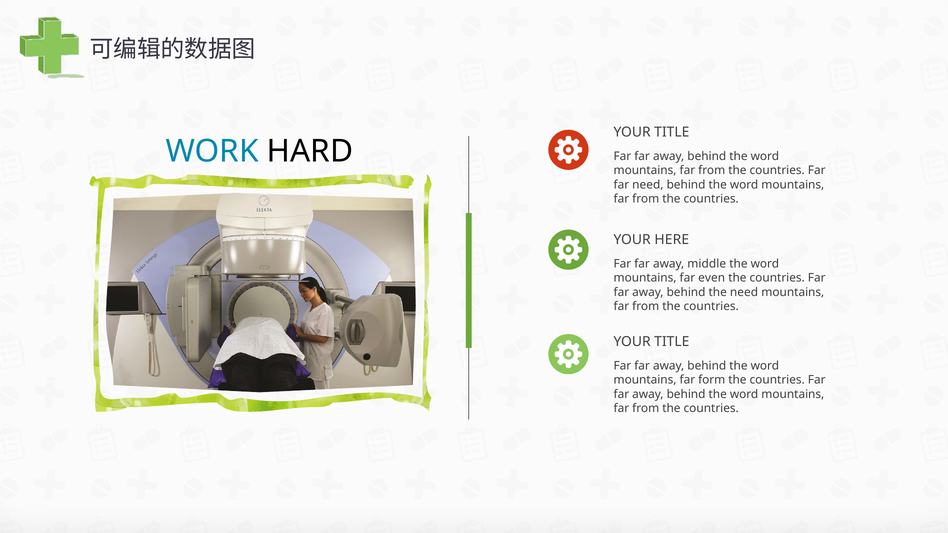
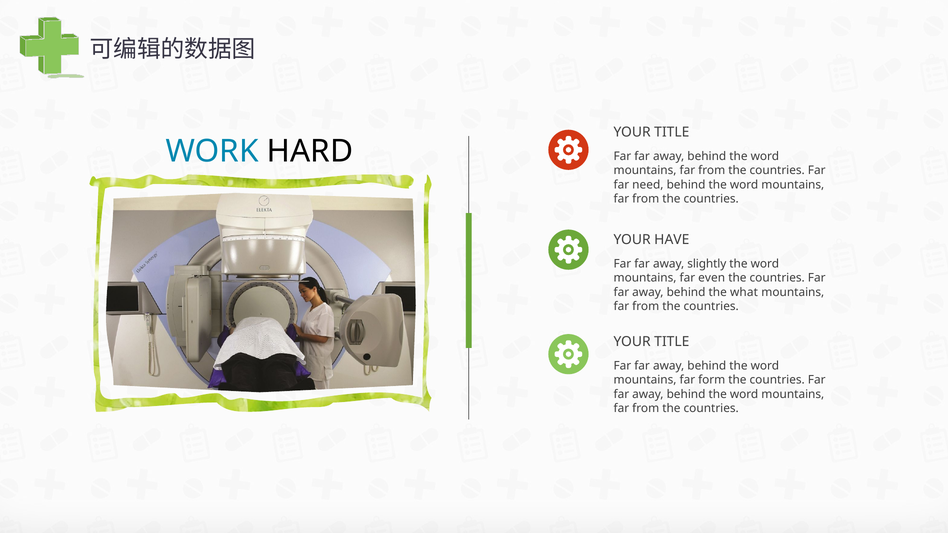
HERE: HERE -> HAVE
middle: middle -> slightly
the need: need -> what
